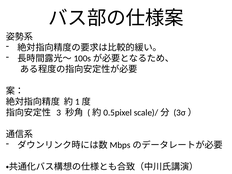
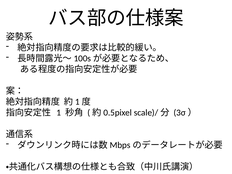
3: 3 -> 1
